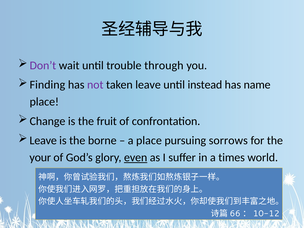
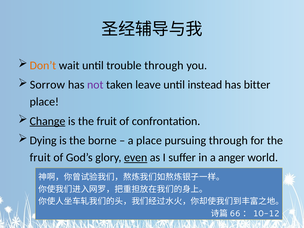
Don’t colour: purple -> orange
Finding: Finding -> Sorrow
name: name -> bitter
Change underline: none -> present
Leave at (43, 140): Leave -> Dying
pursuing sorrows: sorrows -> through
your at (40, 157): your -> fruit
times: times -> anger
